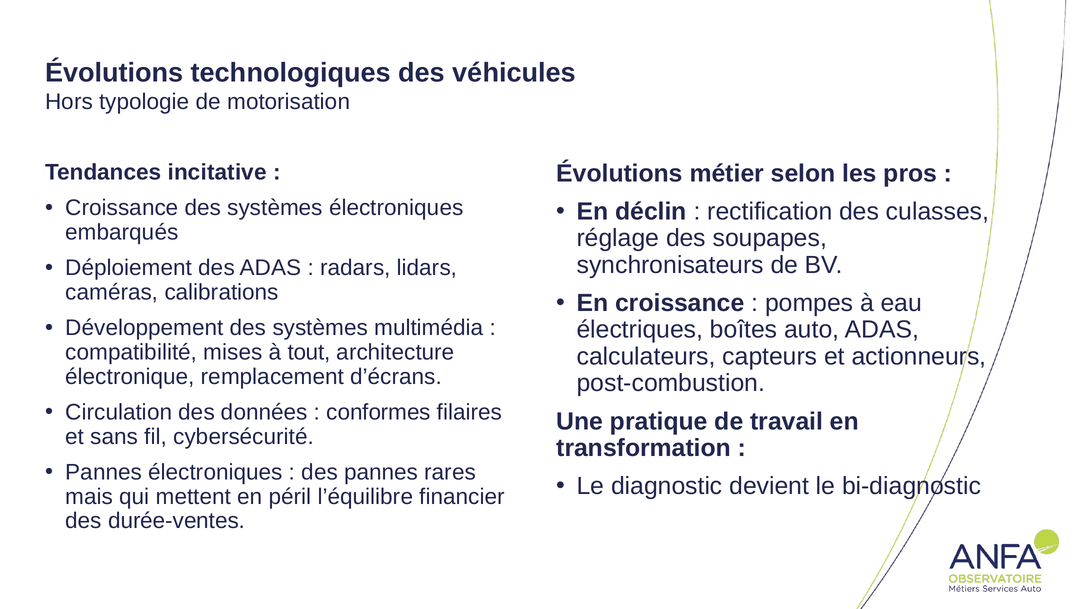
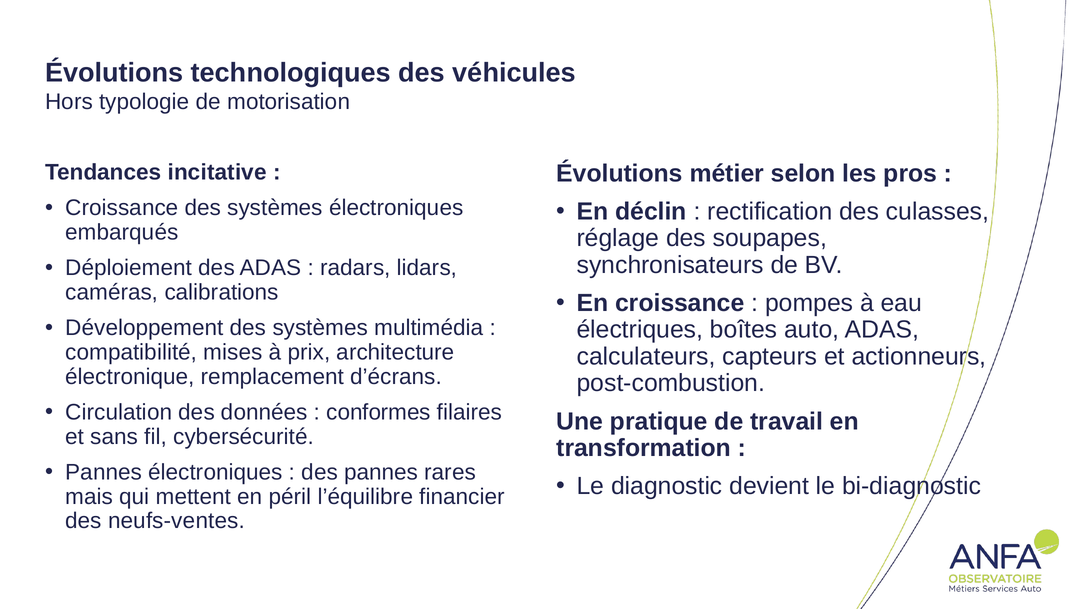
tout: tout -> prix
durée-ventes: durée-ventes -> neufs-ventes
